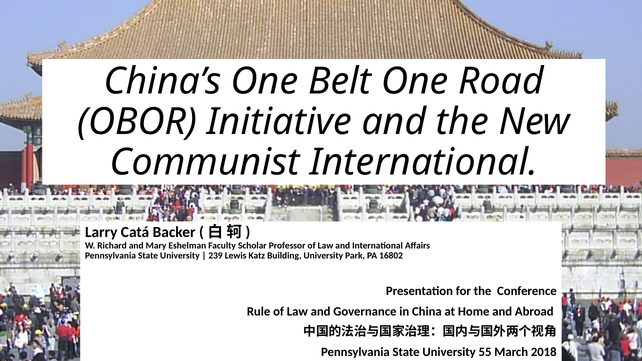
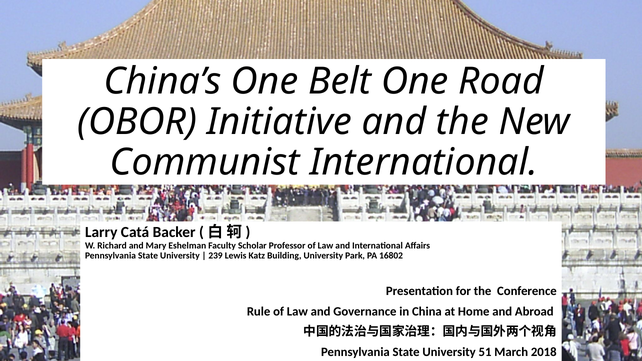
55: 55 -> 51
